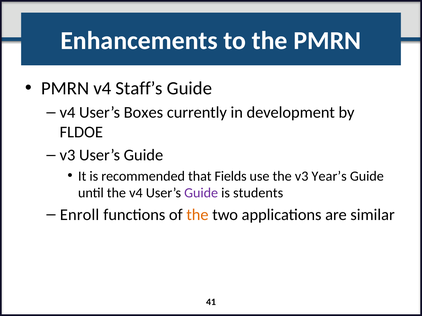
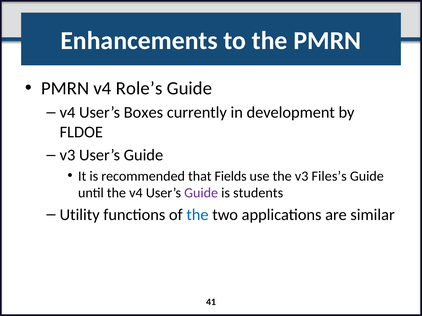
Staff’s: Staff’s -> Role’s
Year’s: Year’s -> Files’s
Enroll: Enroll -> Utility
the at (197, 215) colour: orange -> blue
